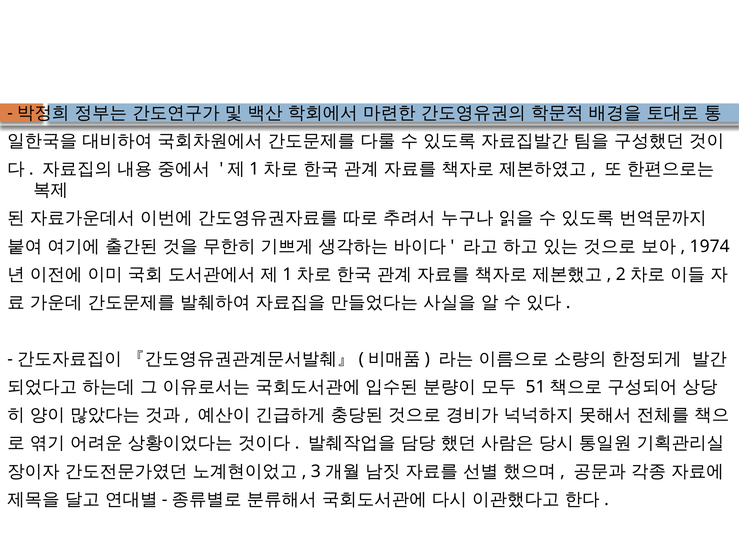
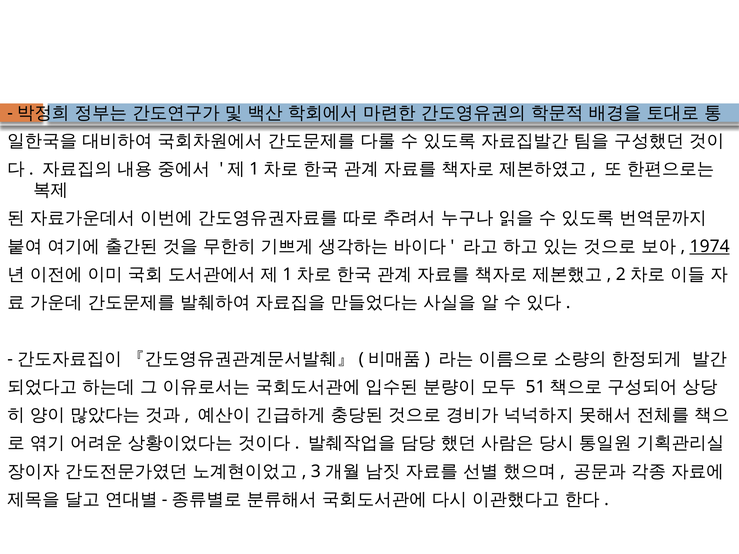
1974 underline: none -> present
